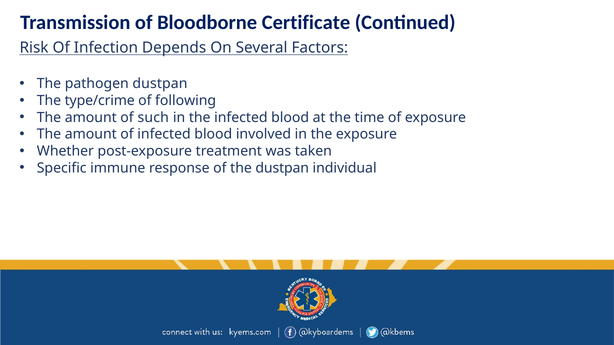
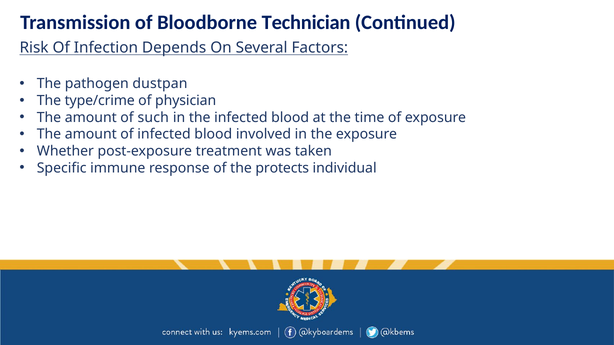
Certificate: Certificate -> Technician
following: following -> physician
the dustpan: dustpan -> protects
